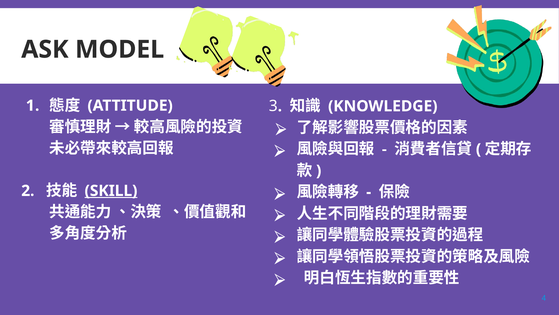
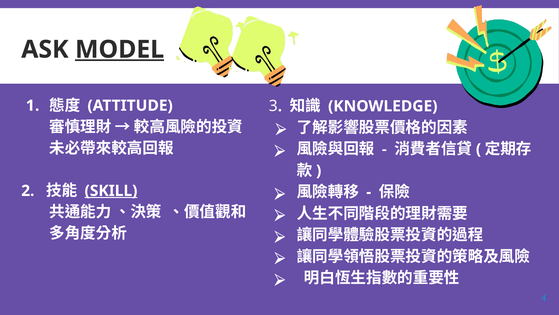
MODEL underline: none -> present
